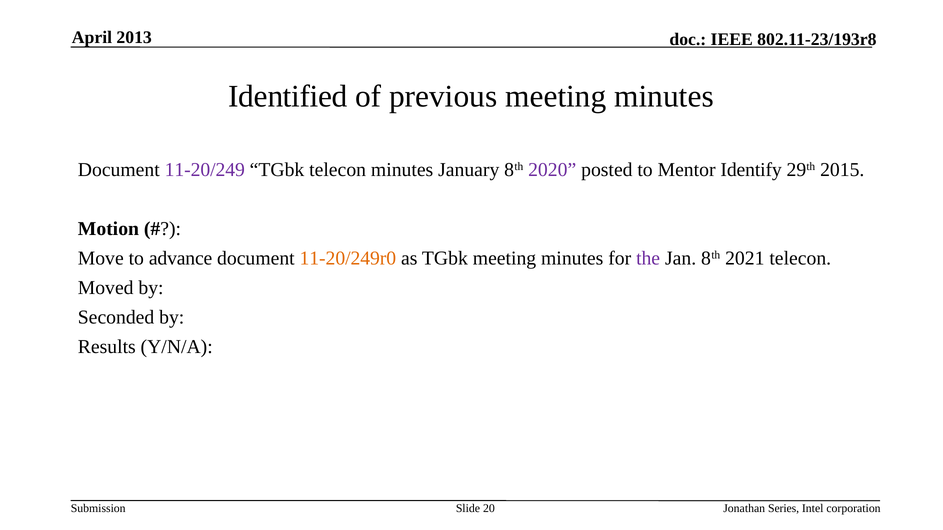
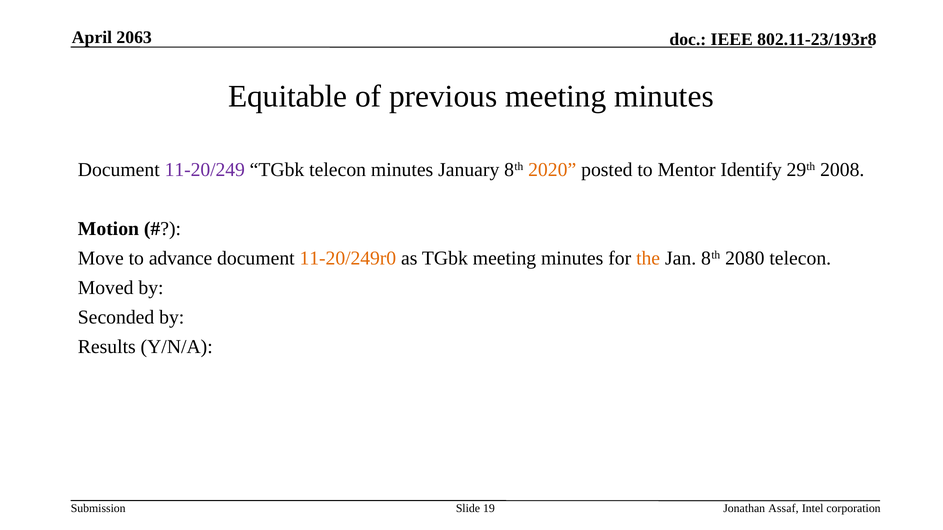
2013: 2013 -> 2063
Identified: Identified -> Equitable
2020 colour: purple -> orange
2015: 2015 -> 2008
the colour: purple -> orange
2021: 2021 -> 2080
20: 20 -> 19
Series: Series -> Assaf
